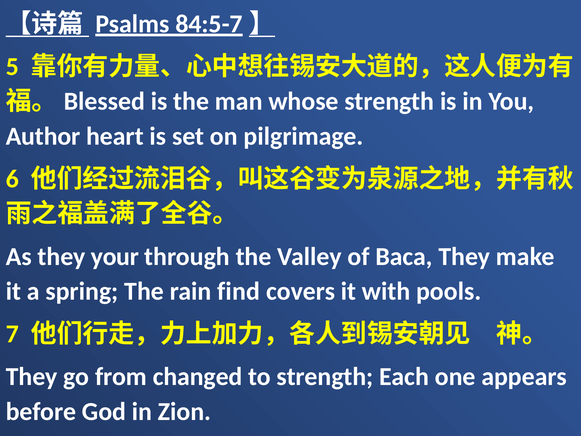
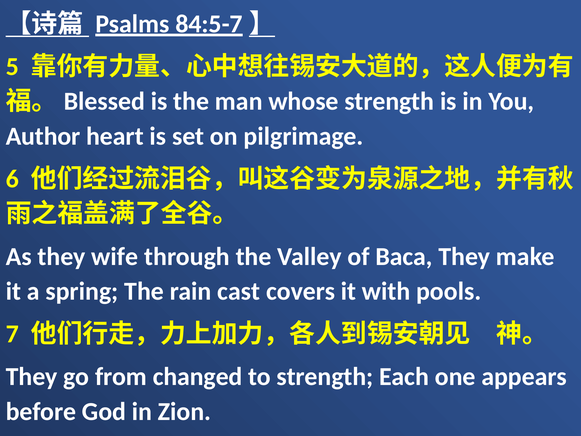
your: your -> wife
find: find -> cast
